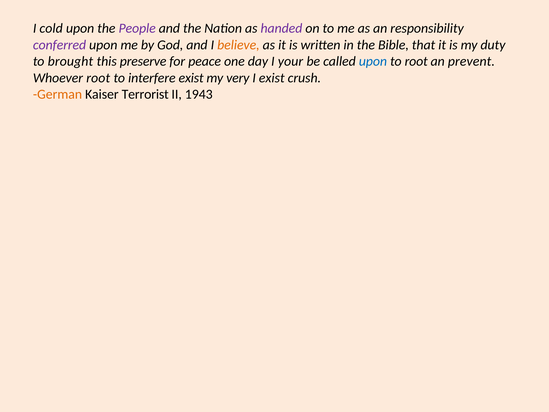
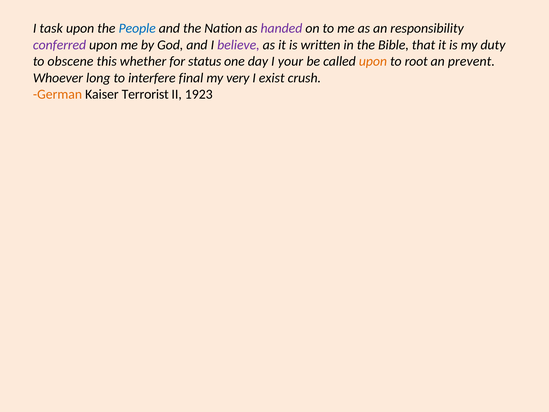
cold: cold -> task
People colour: purple -> blue
believe colour: orange -> purple
brought: brought -> obscene
preserve: preserve -> whether
peace: peace -> status
upon at (373, 61) colour: blue -> orange
Whoever root: root -> long
interfere exist: exist -> final
1943: 1943 -> 1923
